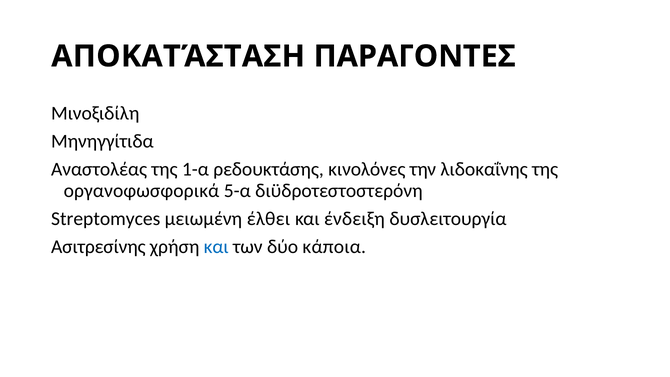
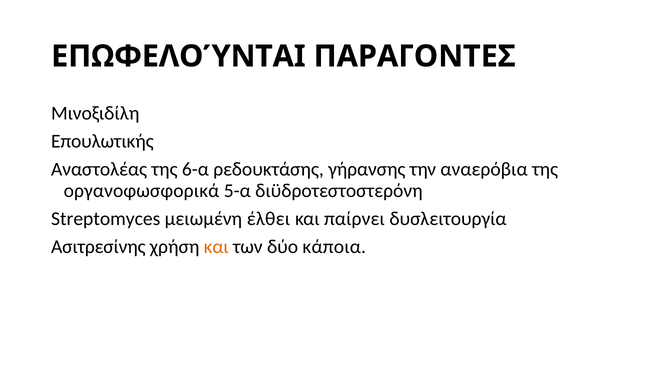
ΑΠΟΚΑΤΆΣΤΑΣΗ: ΑΠΟΚΑΤΆΣΤΑΣΗ -> ΕΠΩΦΕΛΟΎΝΤΑΙ
Μηνηγγίτιδα: Μηνηγγίτιδα -> Επουλωτικής
1-α: 1-α -> 6-α
κινολόνες: κινολόνες -> γήρανσης
λιδοκαΐνης: λιδοκαΐνης -> αναερόβια
ένδειξη: ένδειξη -> παίρνει
και at (216, 247) colour: blue -> orange
